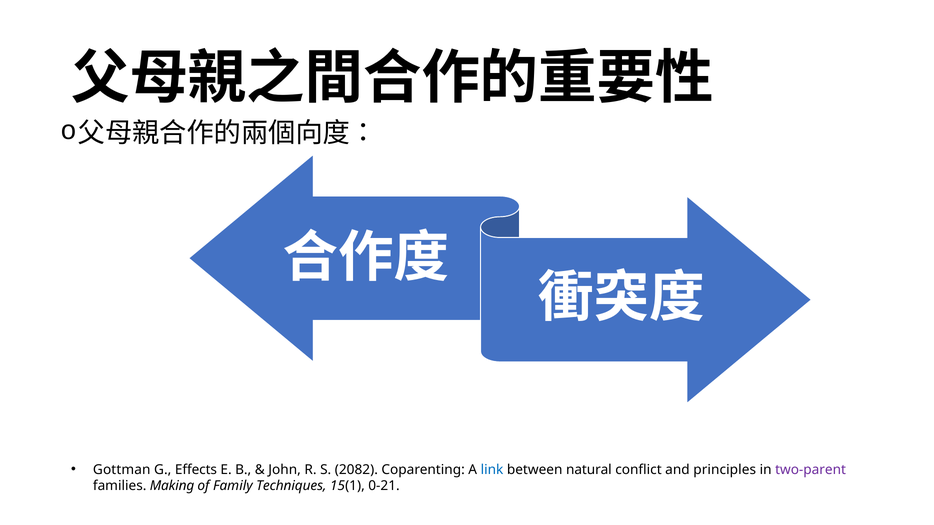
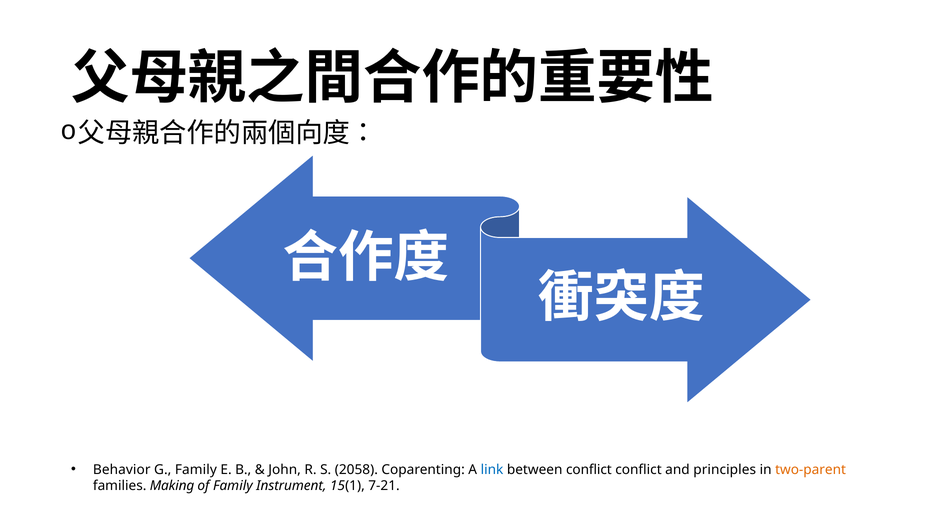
Gottman: Gottman -> Behavior
G Effects: Effects -> Family
2082: 2082 -> 2058
between natural: natural -> conflict
two-parent colour: purple -> orange
Techniques: Techniques -> Instrument
0-21: 0-21 -> 7-21
